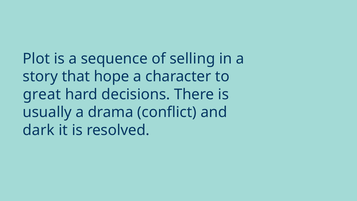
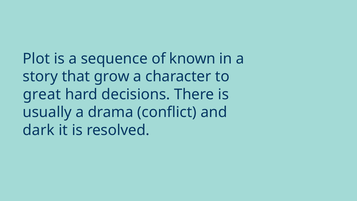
selling: selling -> known
hope: hope -> grow
